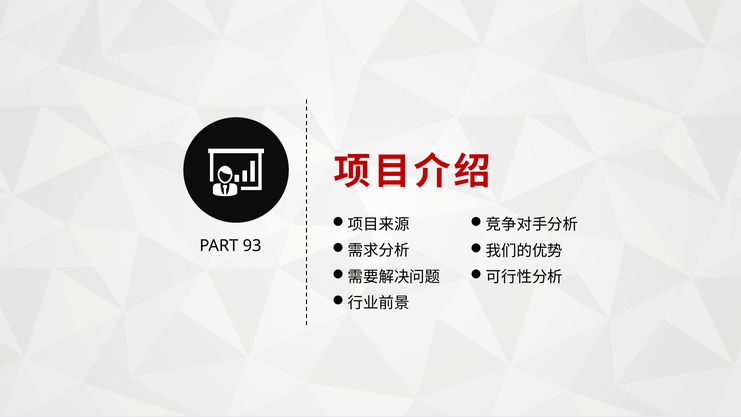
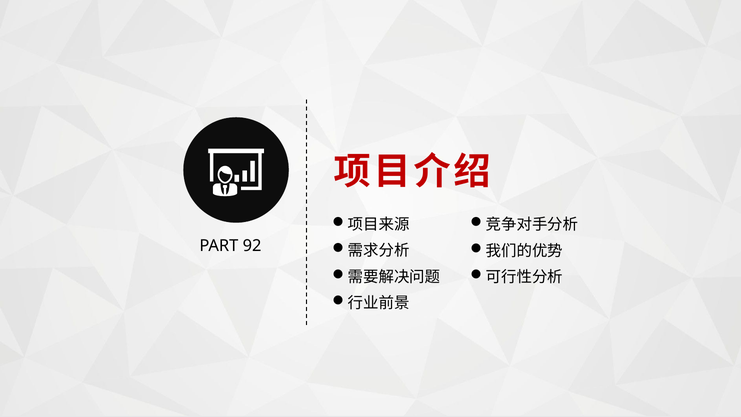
93: 93 -> 92
